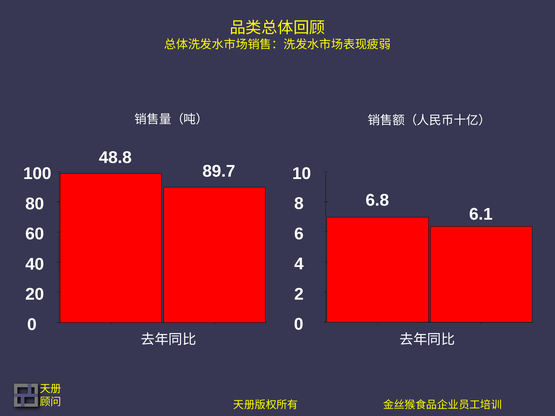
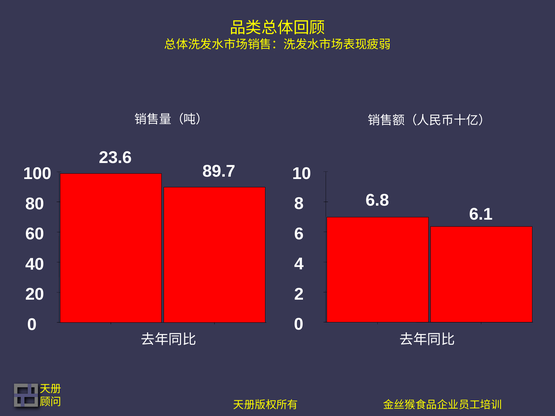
48.8: 48.8 -> 23.6
